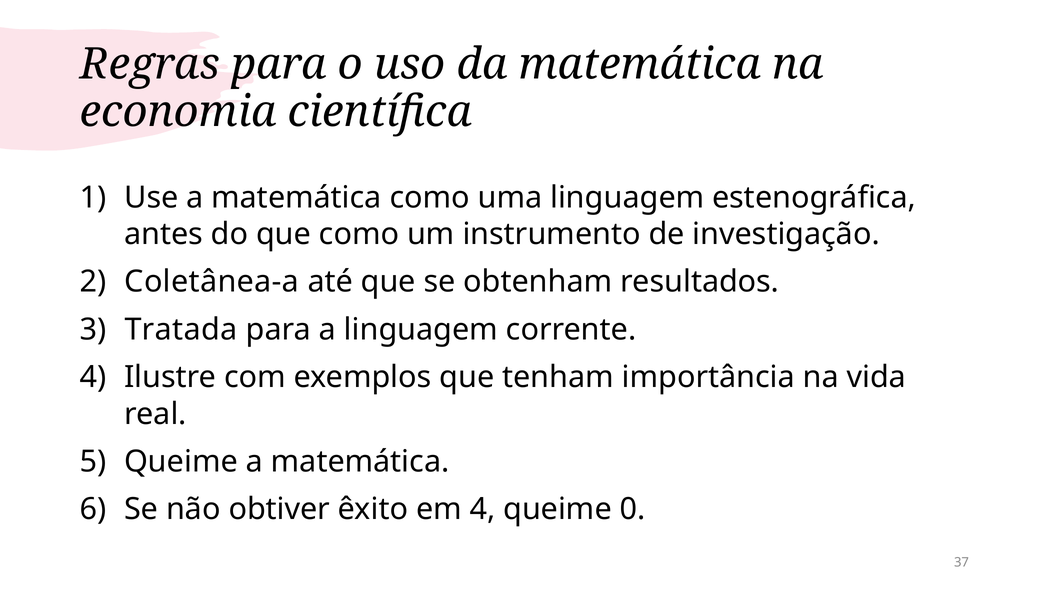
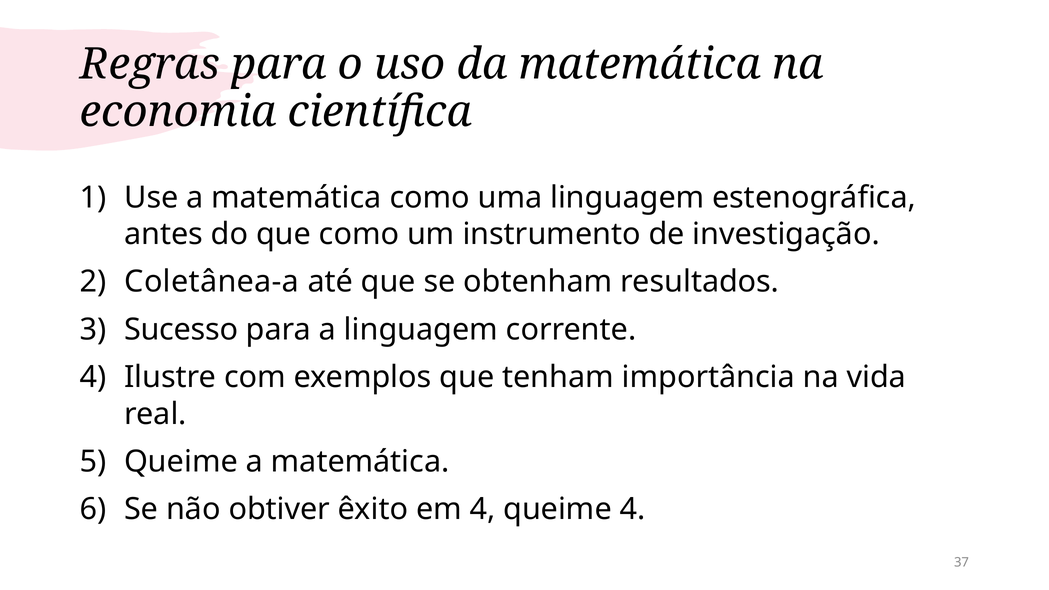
Tratada: Tratada -> Sucesso
queime 0: 0 -> 4
